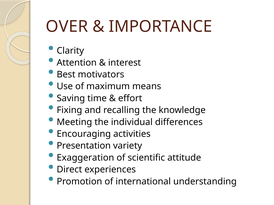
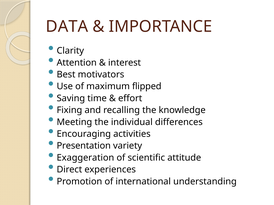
OVER: OVER -> DATA
means: means -> flipped
